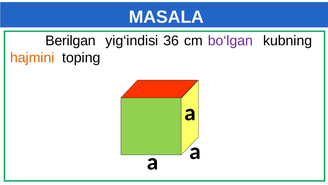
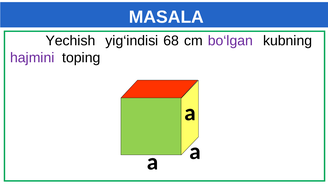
Berilgan: Berilgan -> Yechish
36: 36 -> 68
hajmini colour: orange -> purple
